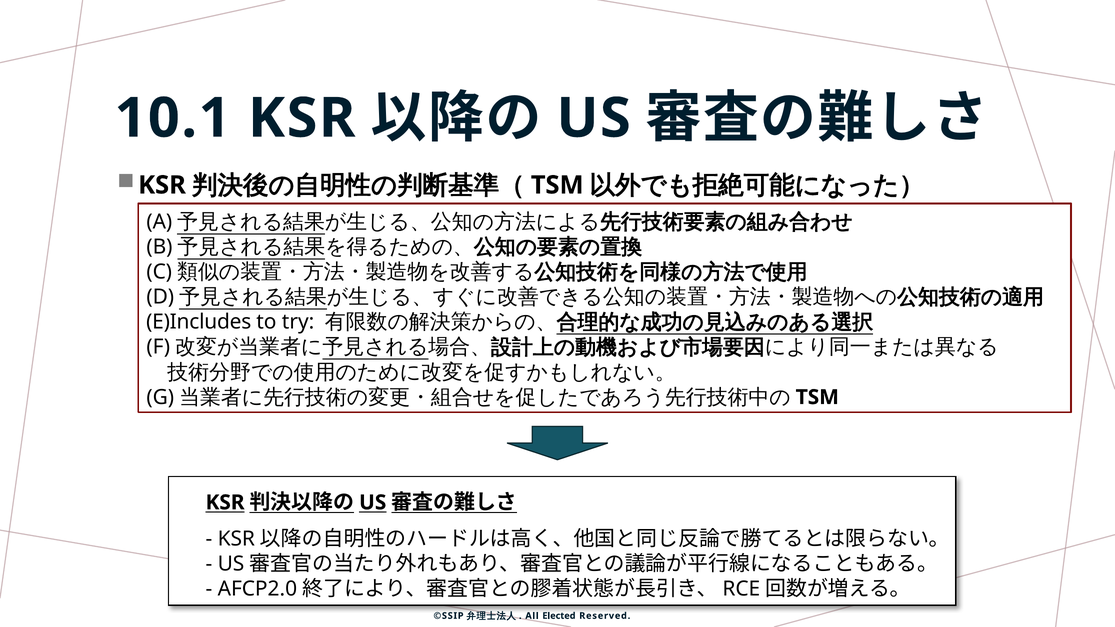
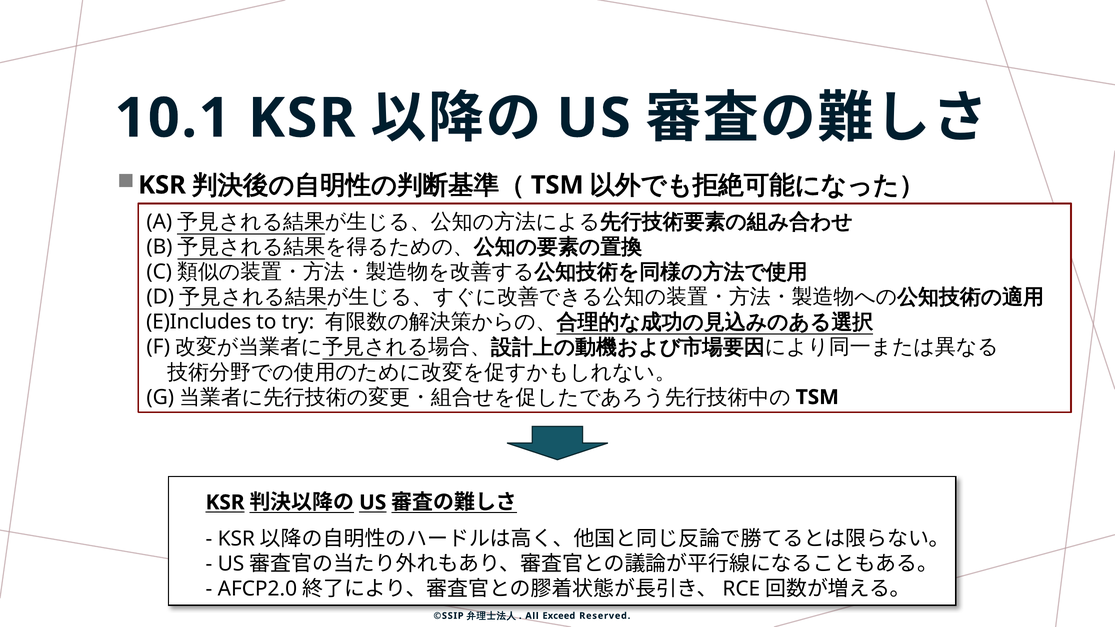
Elected: Elected -> Exceed
